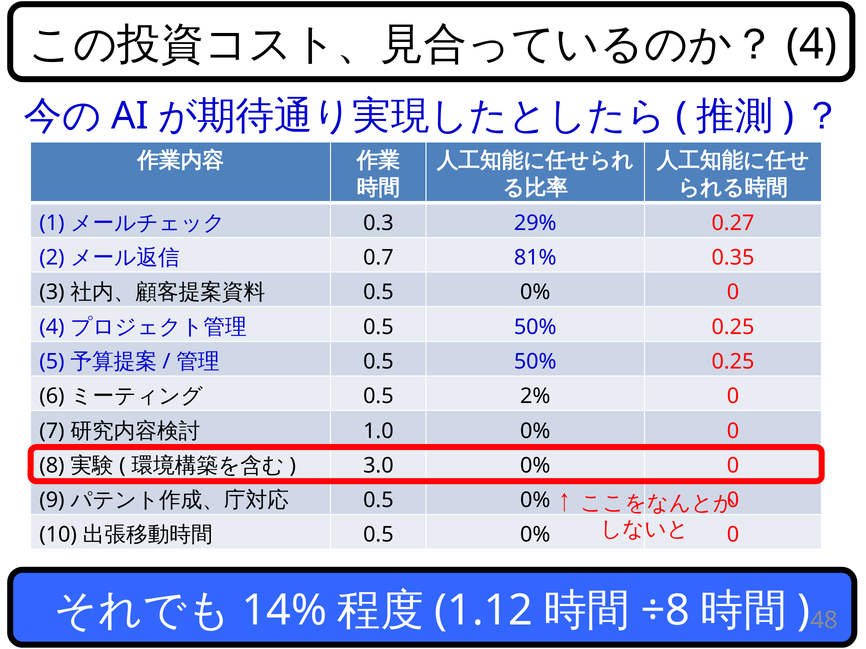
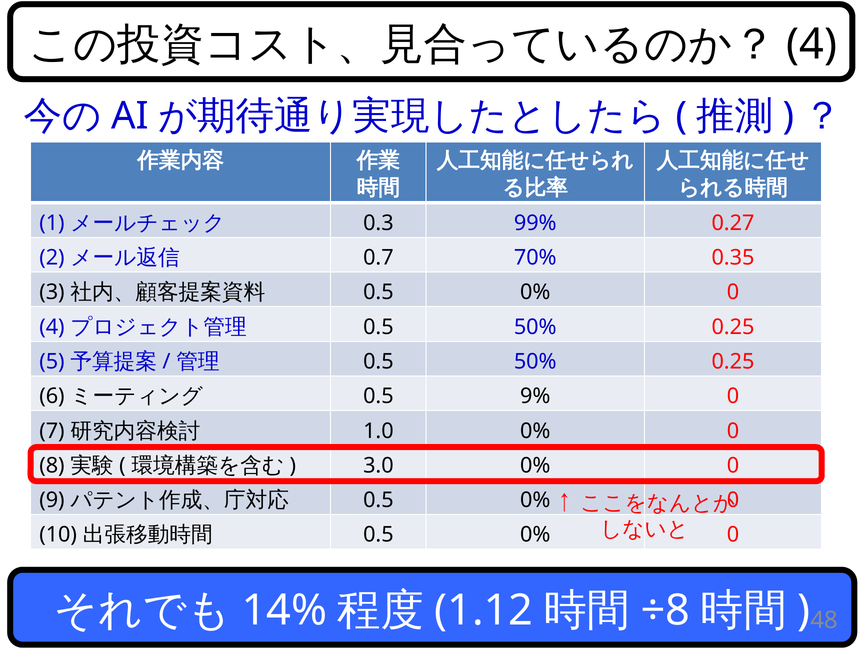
29%: 29% -> 99%
81%: 81% -> 70%
2%: 2% -> 9%
